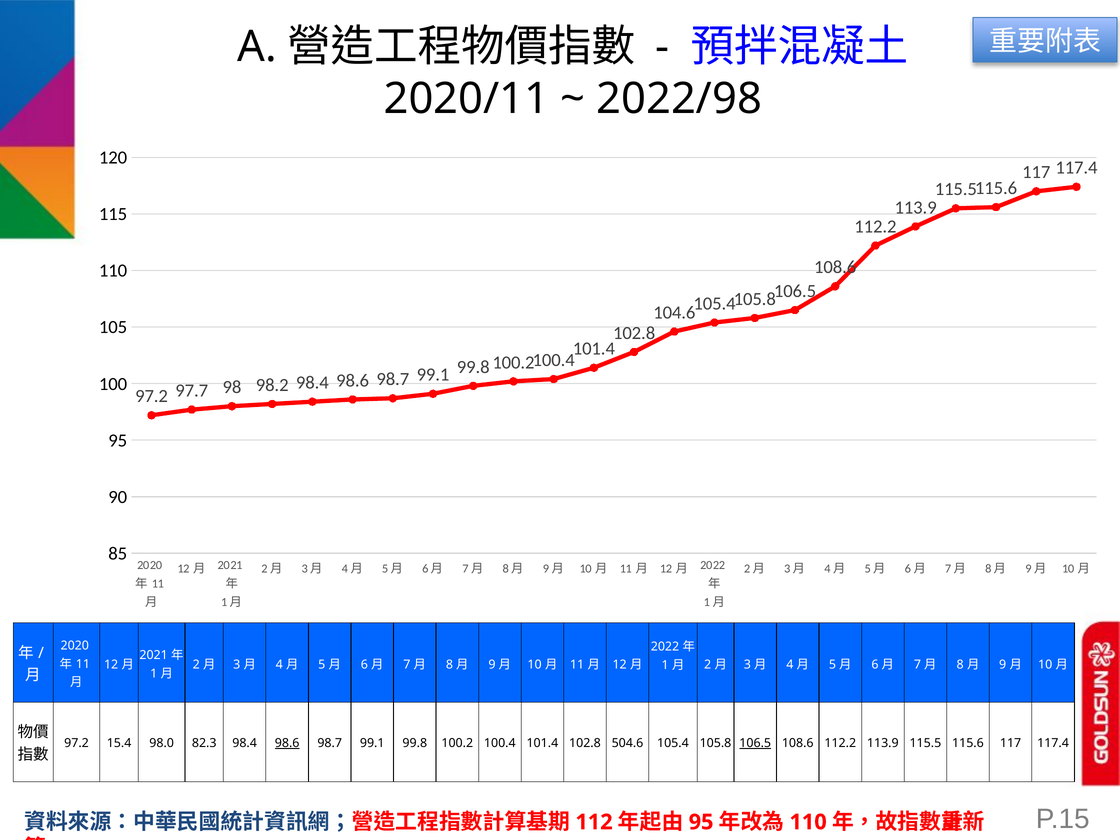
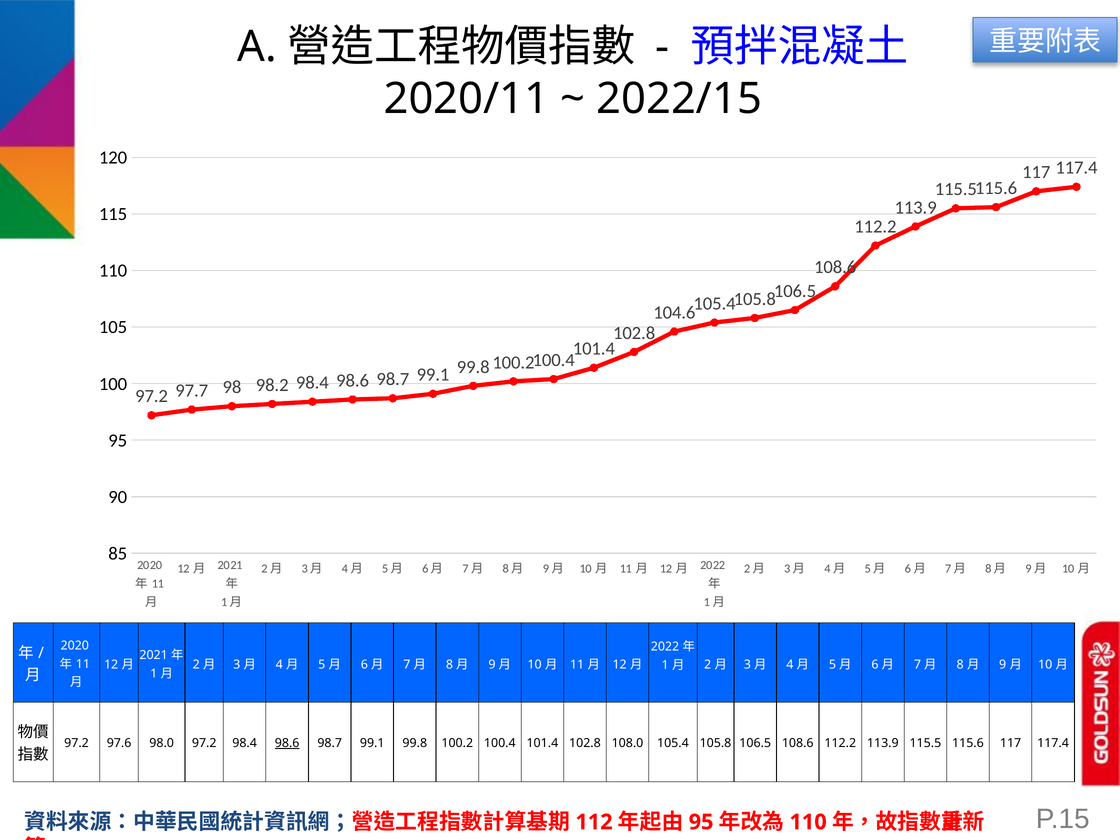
2022/98: 2022/98 -> 2022/15
15.4: 15.4 -> 97.6
98.0 82.3: 82.3 -> 97.2
504.6: 504.6 -> 108.0
106.5 at (755, 743) underline: present -> none
